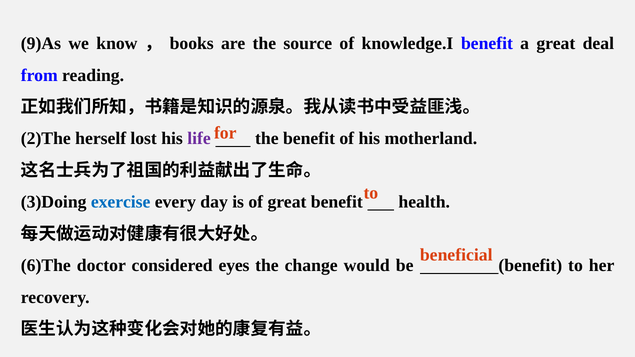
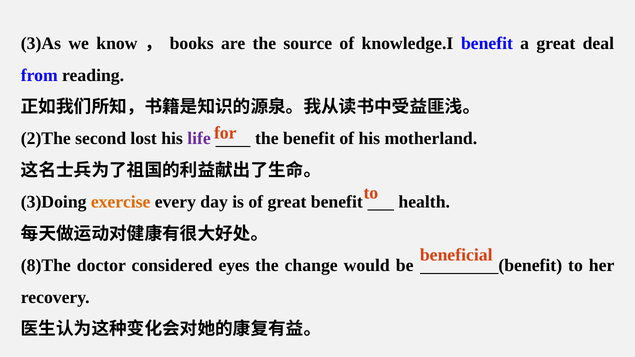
9)As: 9)As -> 3)As
herself: herself -> second
exercise colour: blue -> orange
6)The: 6)The -> 8)The
